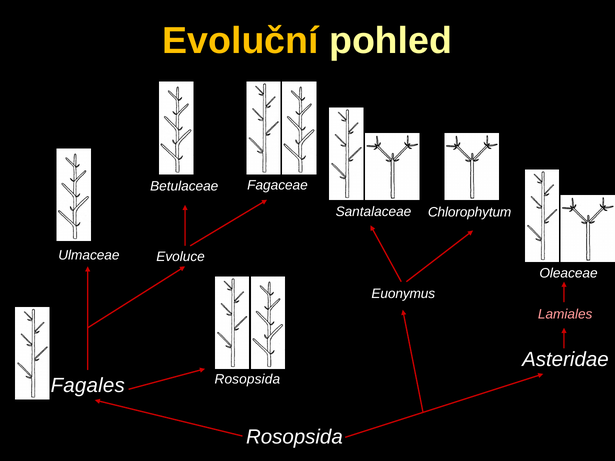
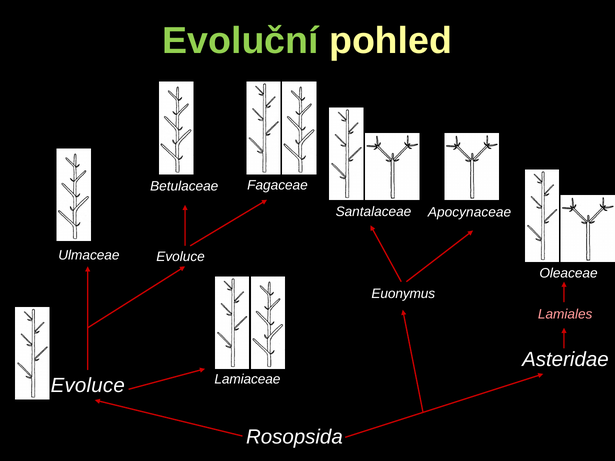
Evoluční colour: yellow -> light green
Chlorophytum: Chlorophytum -> Apocynaceae
Rosopsida at (247, 379): Rosopsida -> Lamiaceae
Fagales at (88, 386): Fagales -> Evoluce
